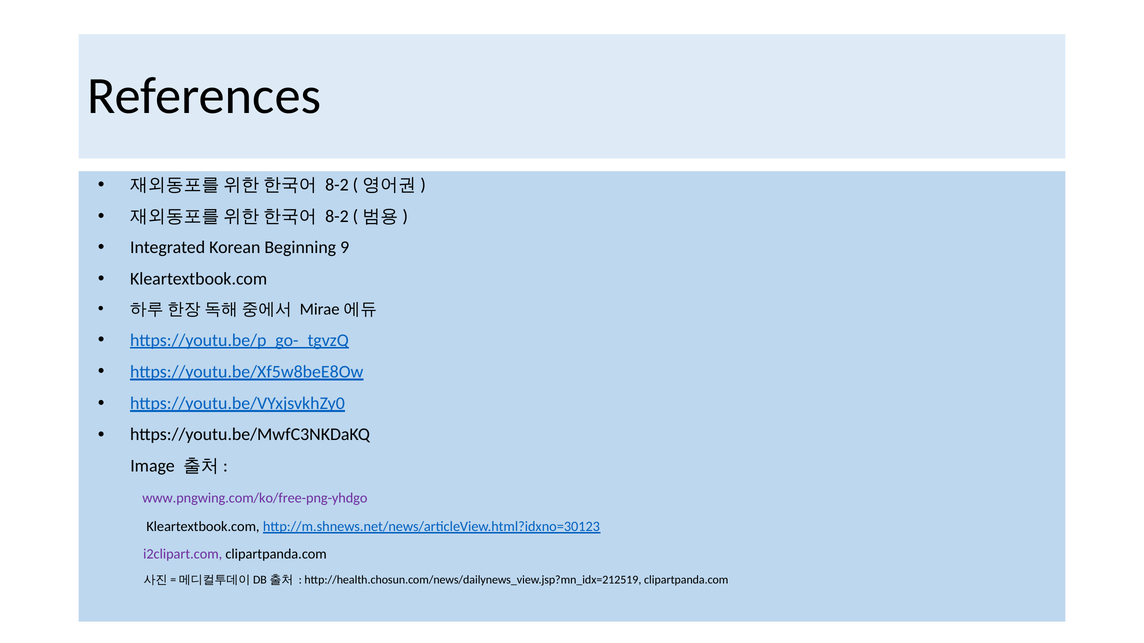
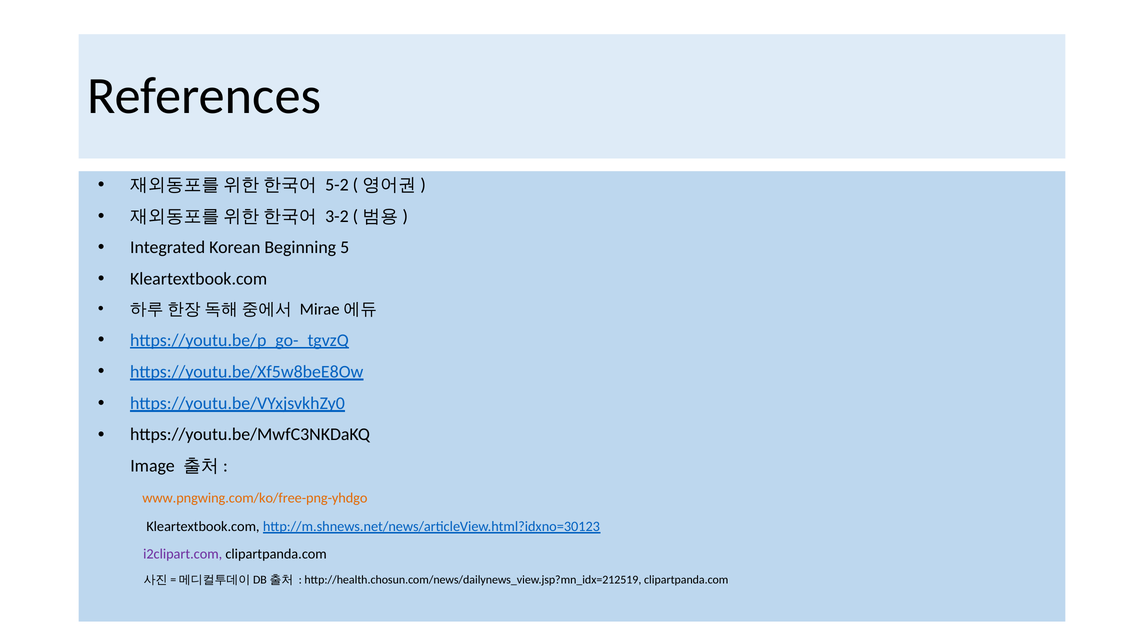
8-2 at (337, 185): 8-2 -> 5-2
8-2 at (337, 216): 8-2 -> 3-2
9: 9 -> 5
www.pngwing.com/ko/free-png-yhdgo colour: purple -> orange
